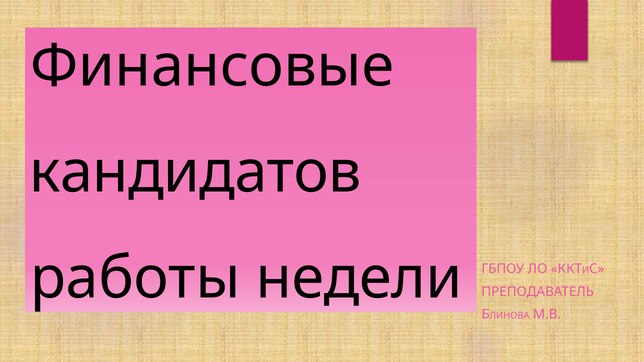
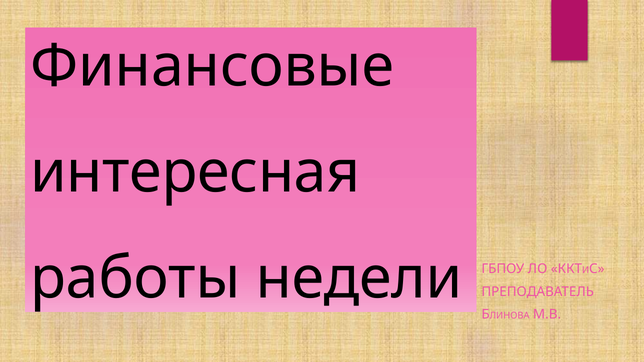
кандидатов: кандидатов -> интересная
